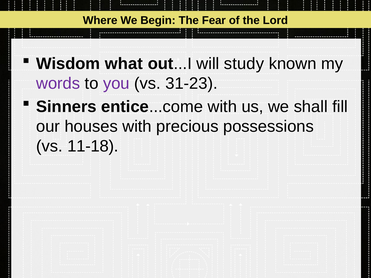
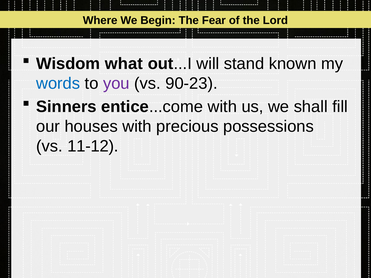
study: study -> stand
words colour: purple -> blue
31-23: 31-23 -> 90-23
11-18: 11-18 -> 11-12
